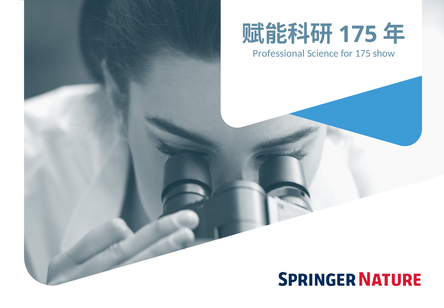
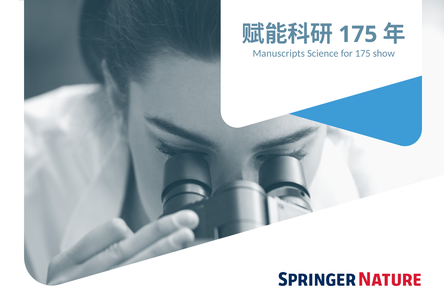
Professional: Professional -> Manuscripts
